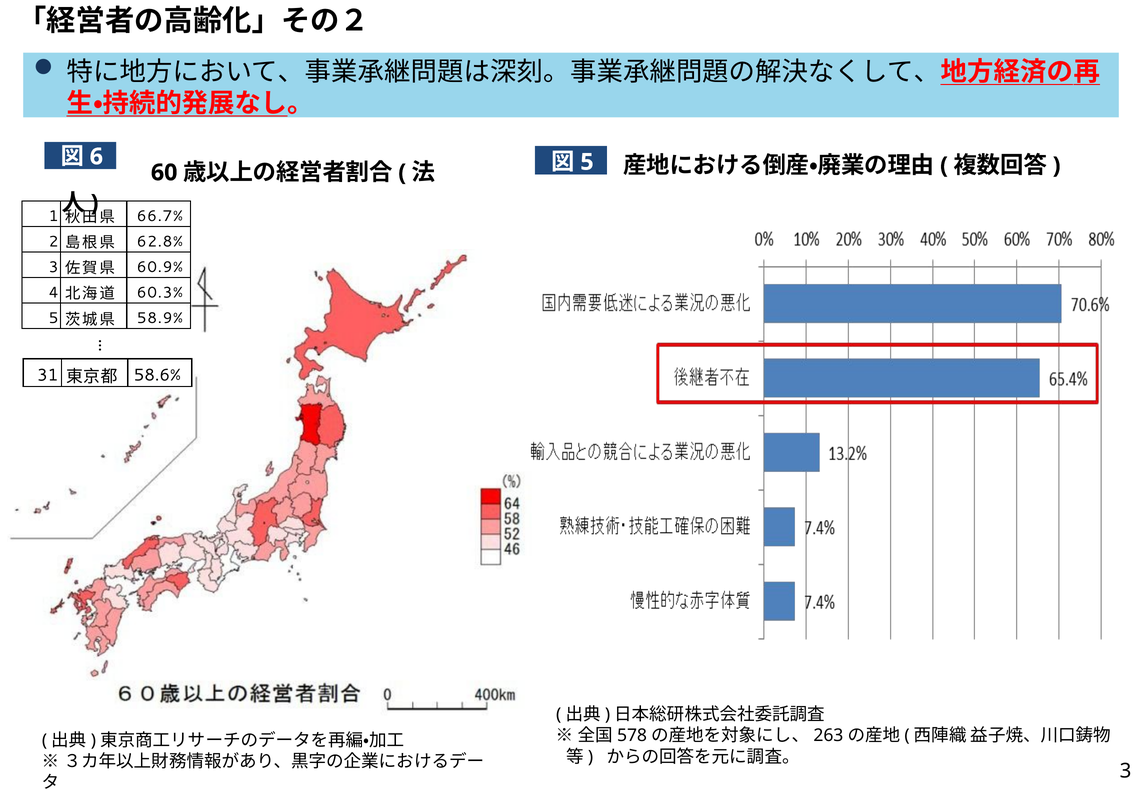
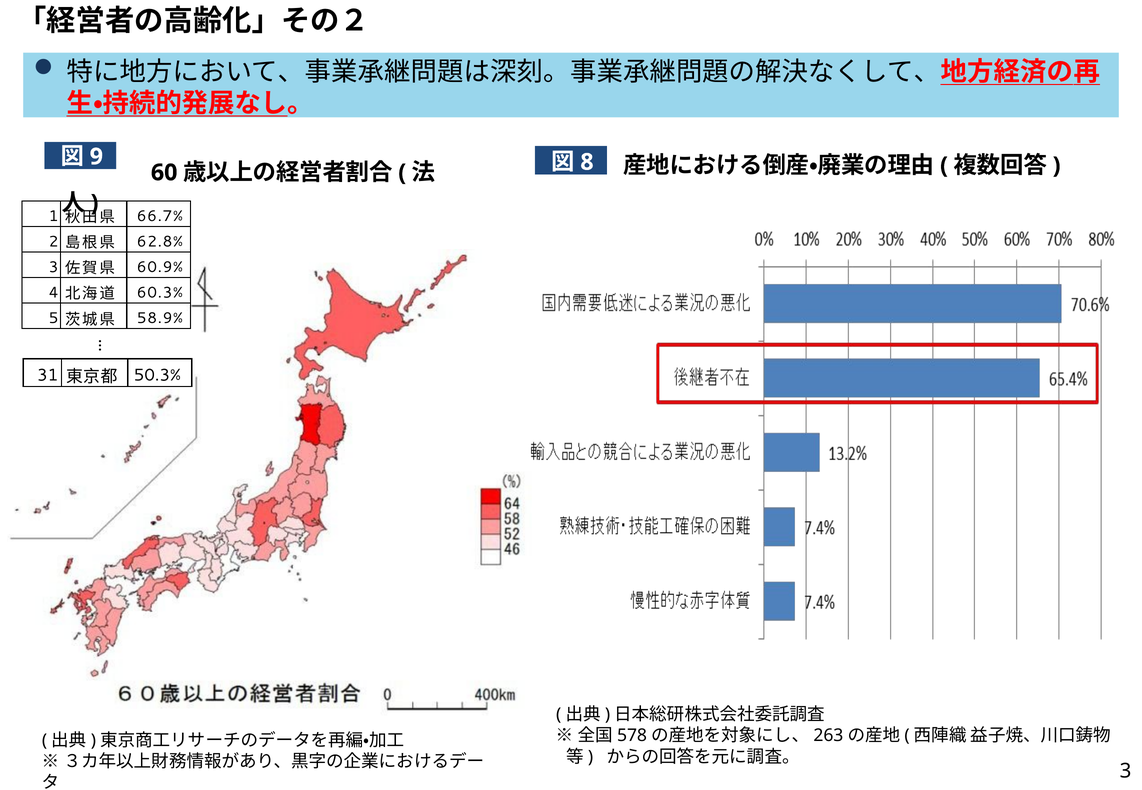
6: 6 -> 9
5 at (587, 162): 5 -> 8
58.6%: 58.6% -> 50.3%
